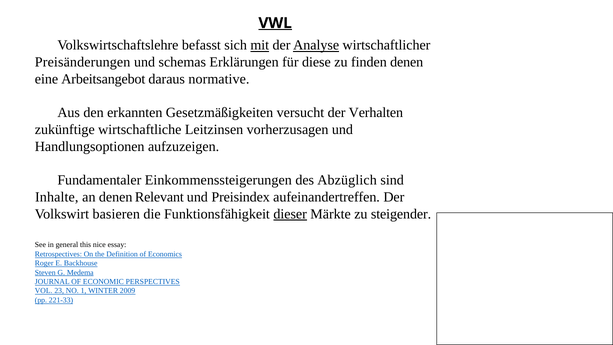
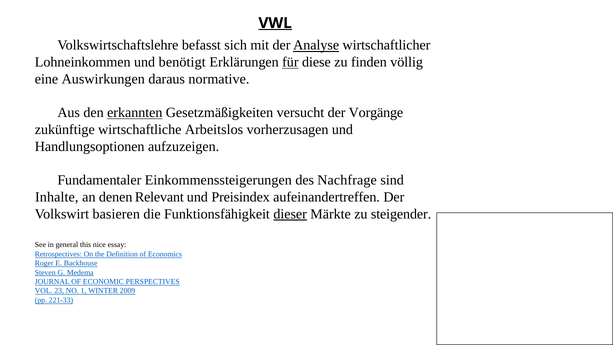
mit underline: present -> none
Preisänderungen: Preisänderungen -> Lohneinkommen
schemas: schemas -> benötigt
für underline: none -> present
finden denen: denen -> völlig
Arbeitsangebot: Arbeitsangebot -> Auswirkungen
erkannten underline: none -> present
Verhalten: Verhalten -> Vorgänge
Leitzinsen: Leitzinsen -> Arbeitslos
Abzüglich: Abzüglich -> Nachfrage
